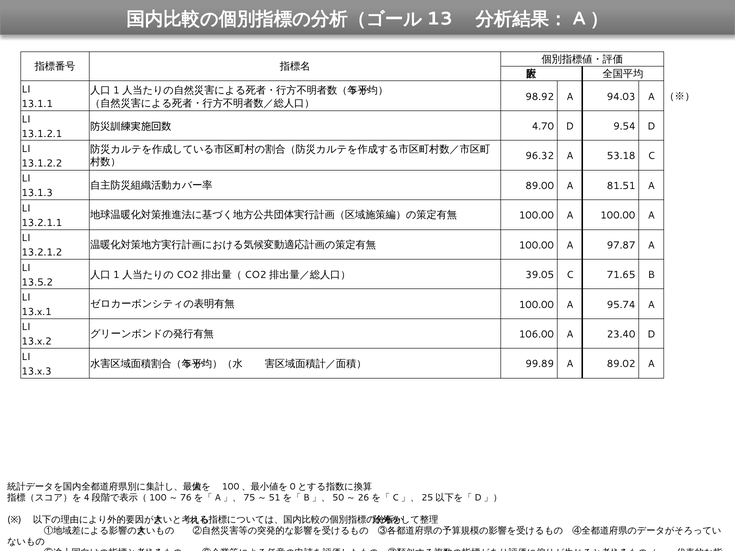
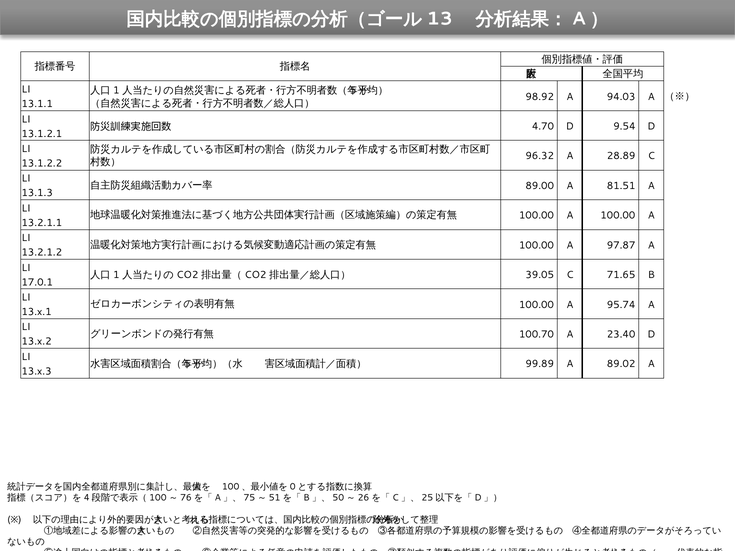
53.18: 53.18 -> 28.89
13.5.2: 13.5.2 -> 17.0.1
106.00: 106.00 -> 100.70
